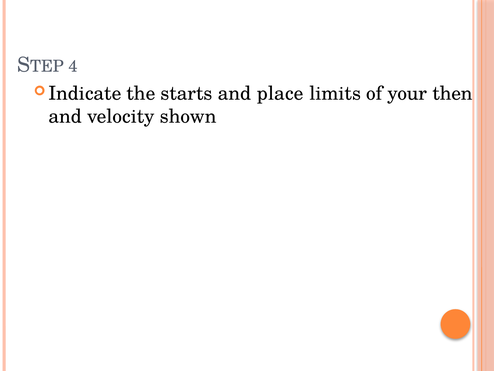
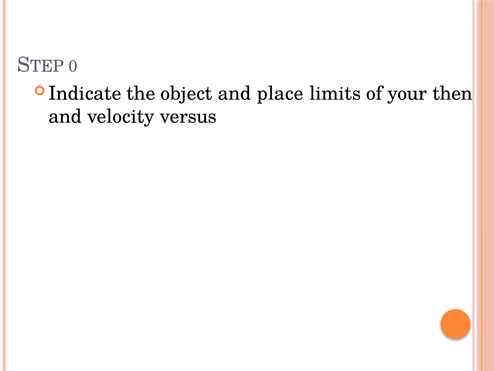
4: 4 -> 0
starts: starts -> object
shown: shown -> versus
